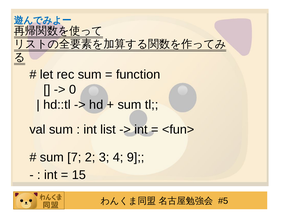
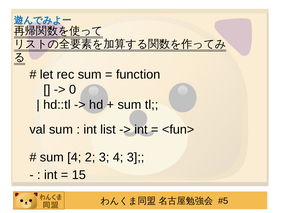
sum 7: 7 -> 4
4 9: 9 -> 3
